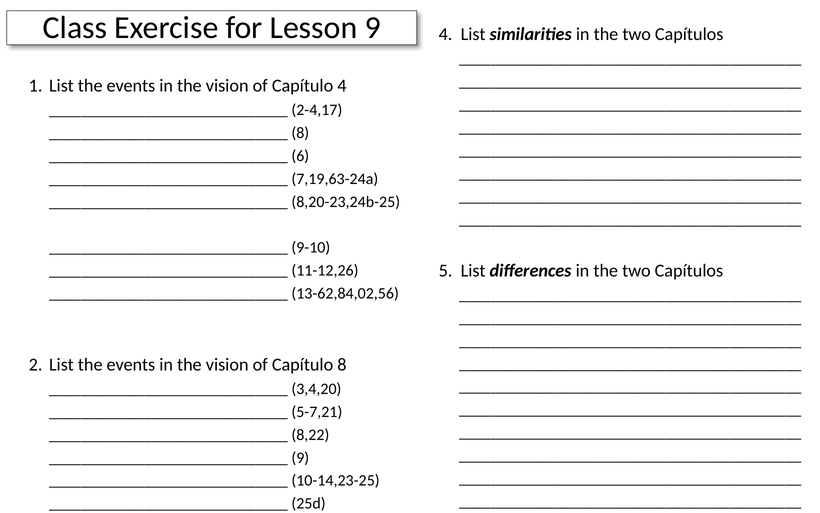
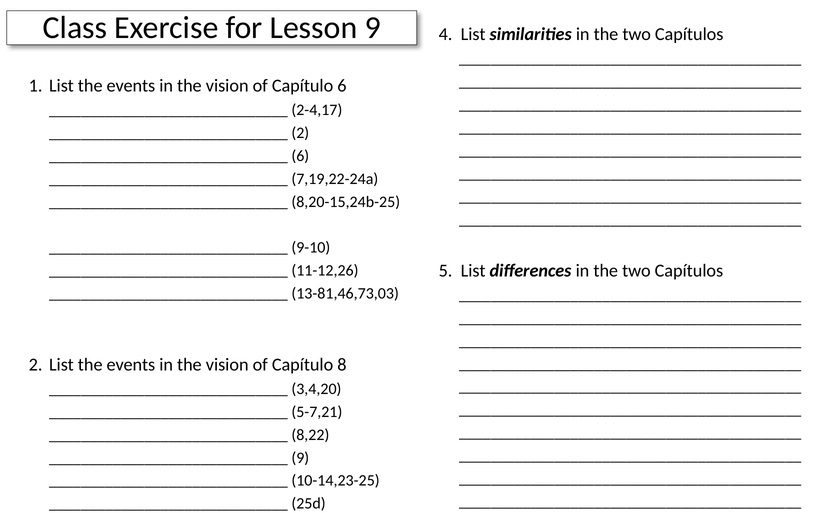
Capítulo 4: 4 -> 6
8 at (300, 133): 8 -> 2
7,19,63-24a: 7,19,63-24a -> 7,19,22-24a
8,20-23,24b-25: 8,20-23,24b-25 -> 8,20-15,24b-25
13-62,84,02,56: 13-62,84,02,56 -> 13-81,46,73,03
